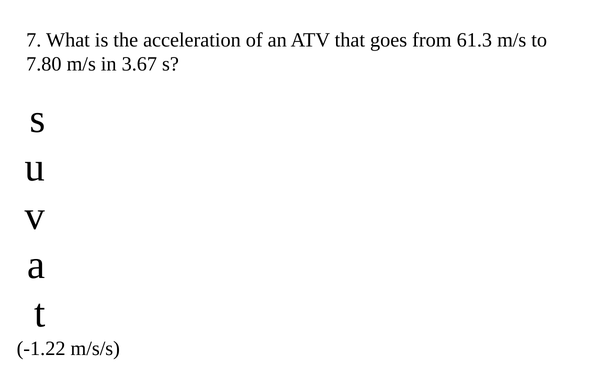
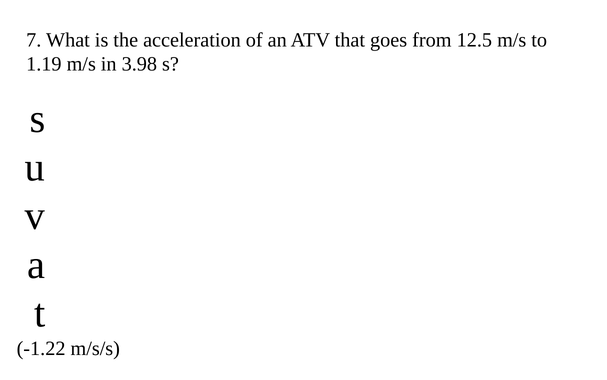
61.3: 61.3 -> 12.5
7.80: 7.80 -> 1.19
3.67: 3.67 -> 3.98
